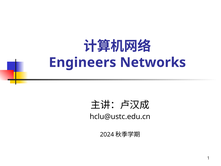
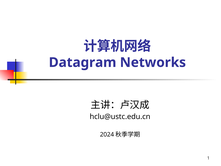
Engineers: Engineers -> Datagram
